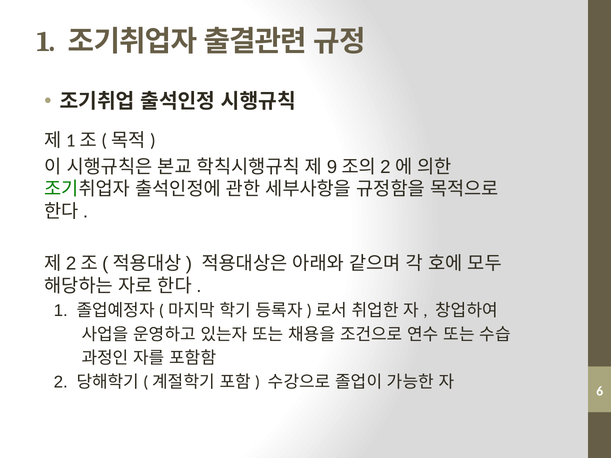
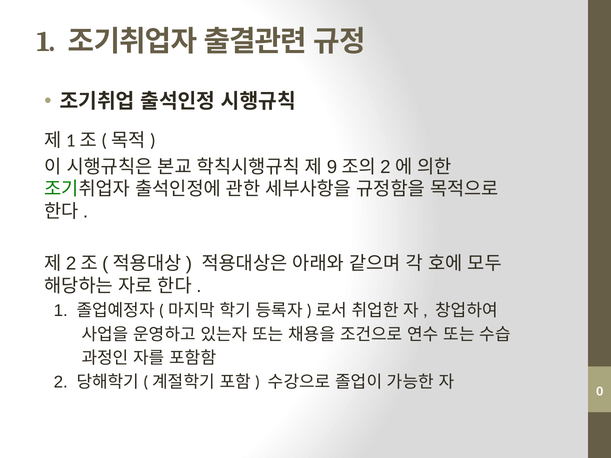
6: 6 -> 0
